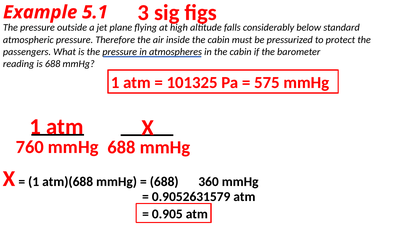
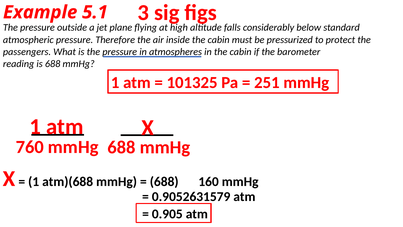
575: 575 -> 251
360: 360 -> 160
